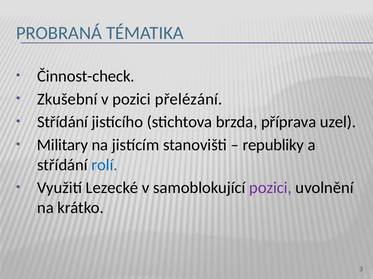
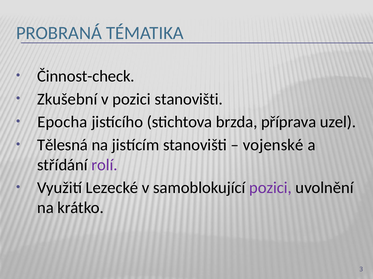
pozici přelézání: přelézání -> stanovišti
Střídání at (62, 122): Střídání -> Epocha
Military: Military -> Tělesná
republiky: republiky -> vojenské
rolí colour: blue -> purple
